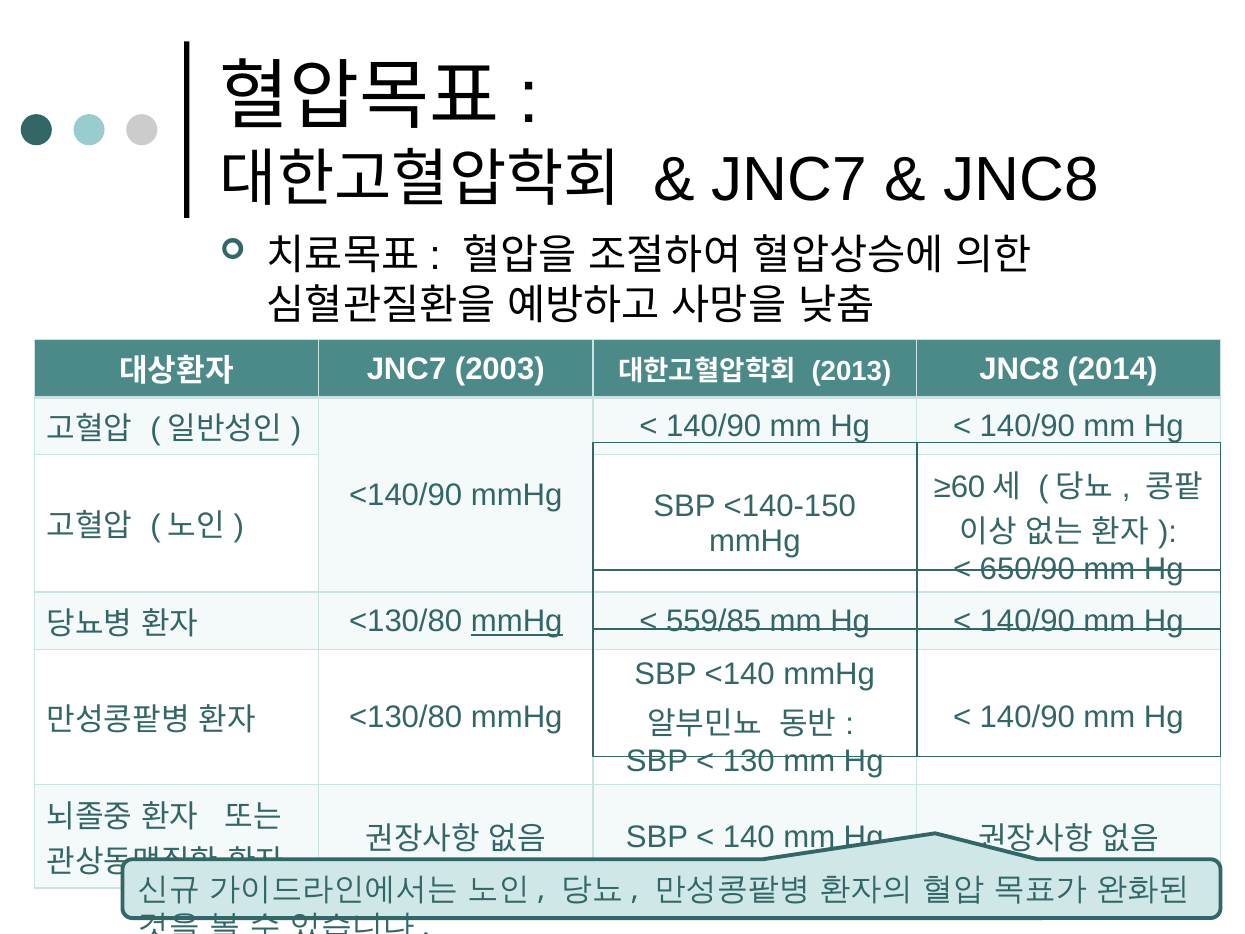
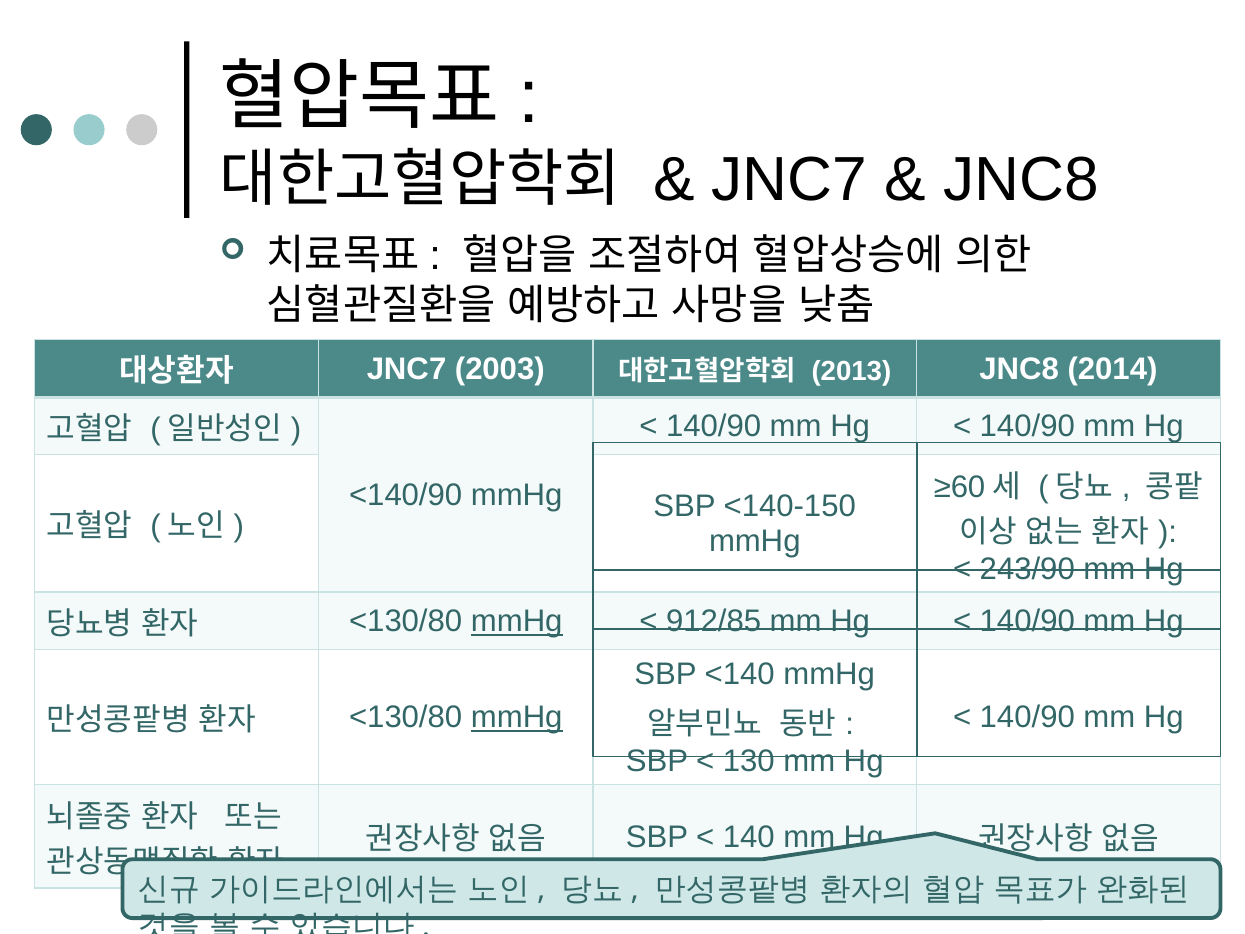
650/90: 650/90 -> 243/90
559/85: 559/85 -> 912/85
mmHg at (517, 718) underline: none -> present
